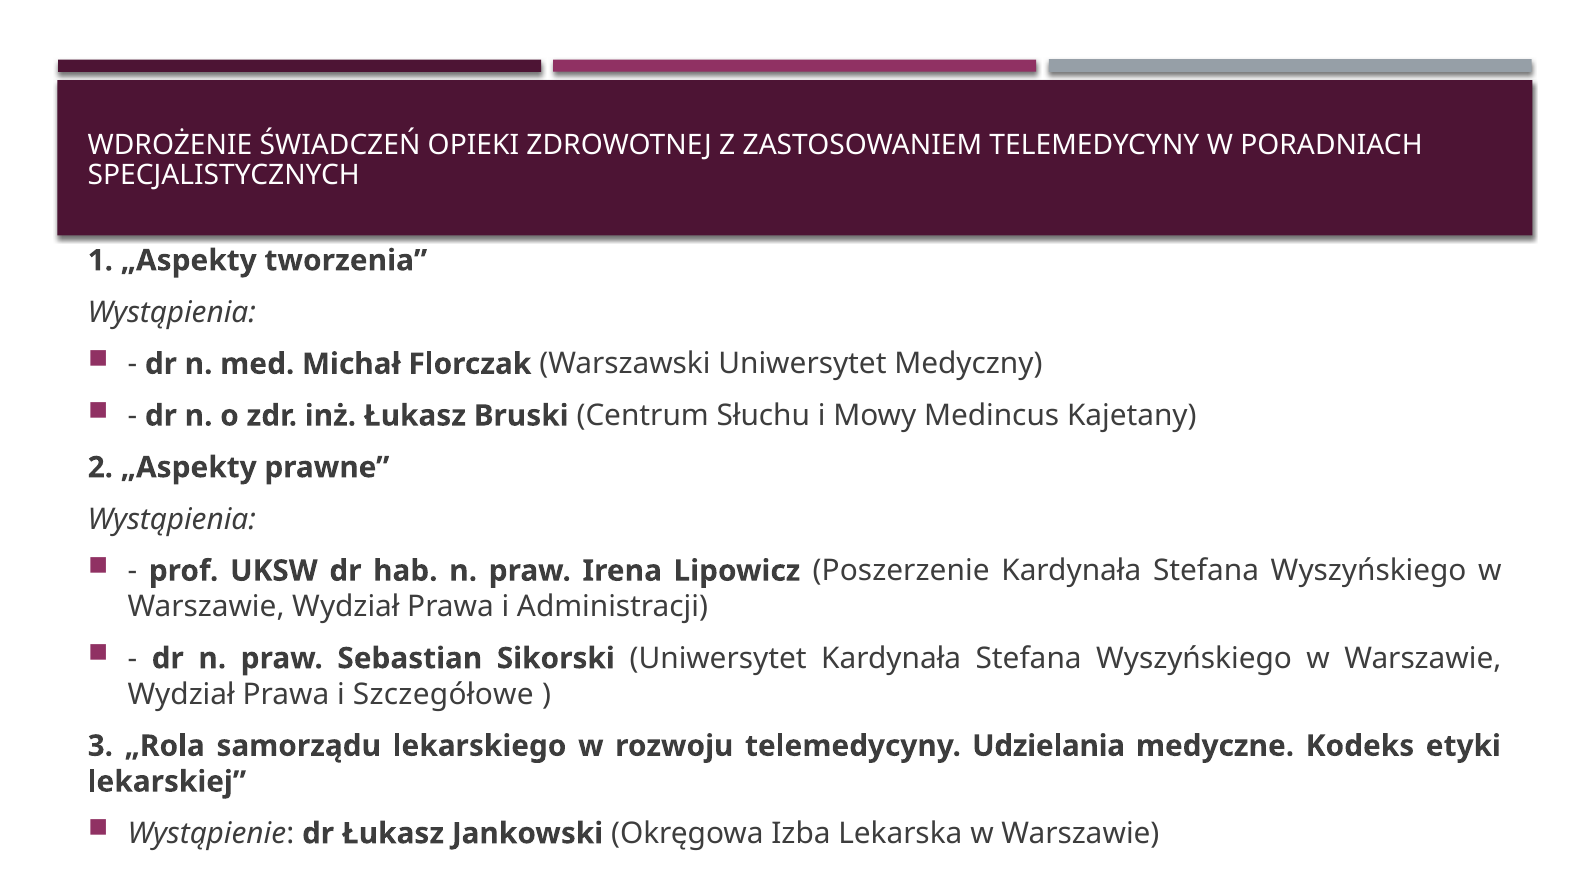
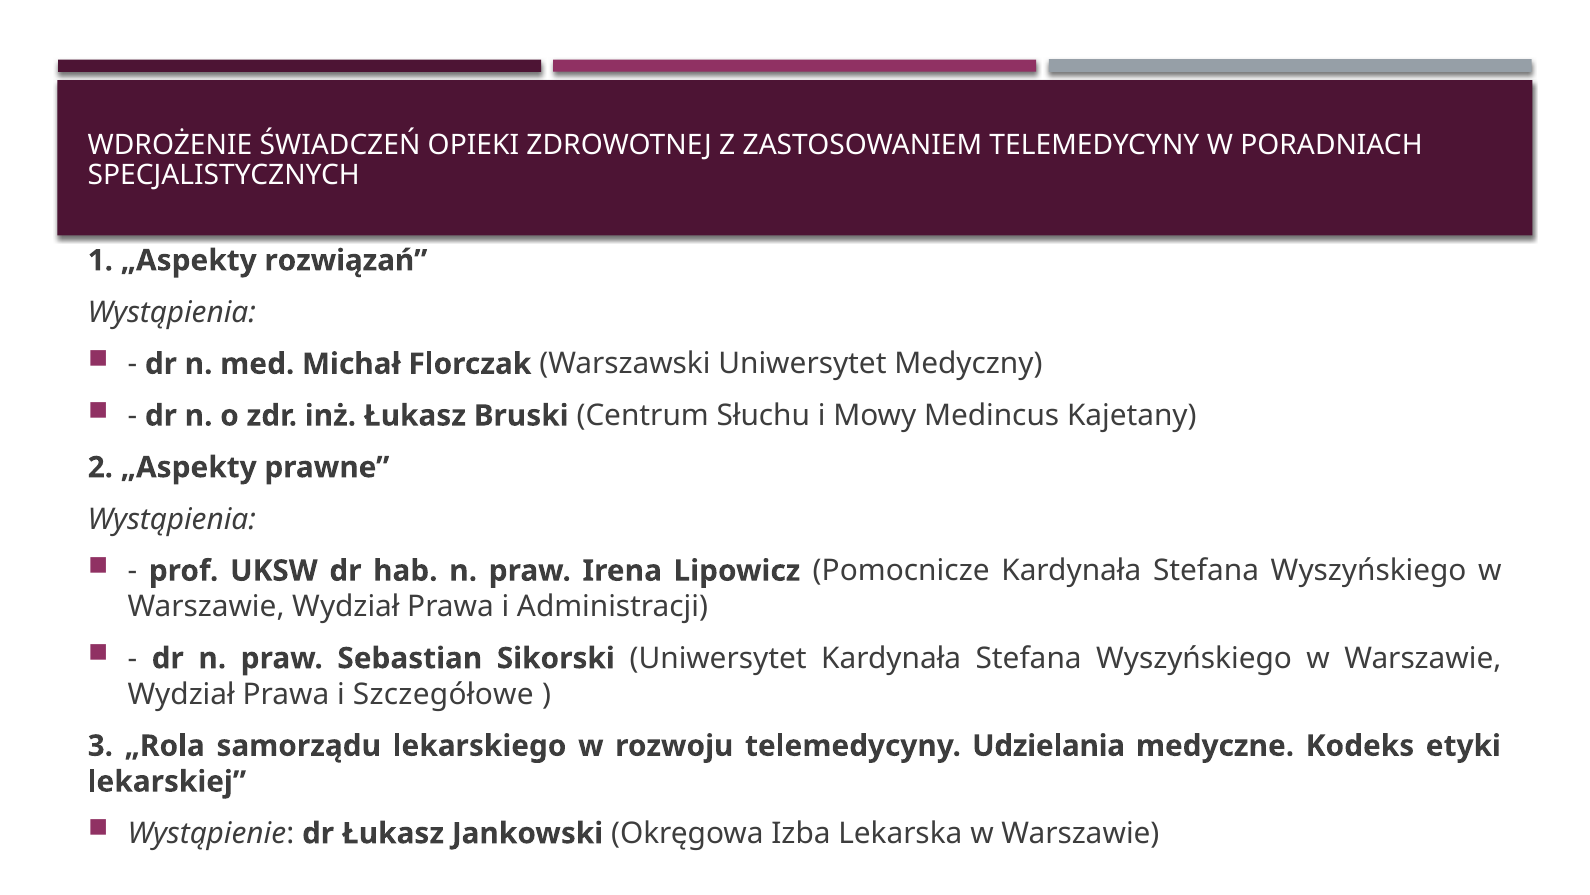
tworzenia: tworzenia -> rozwiązań
Poszerzenie: Poszerzenie -> Pomocnicze
